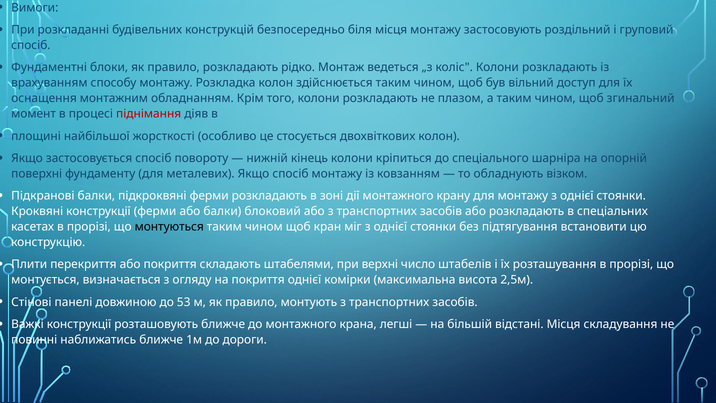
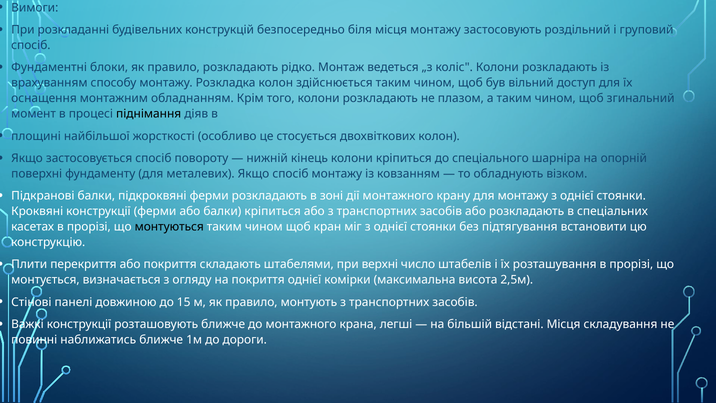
піднімання colour: red -> black
балки блоковий: блоковий -> кріпиться
53: 53 -> 15
